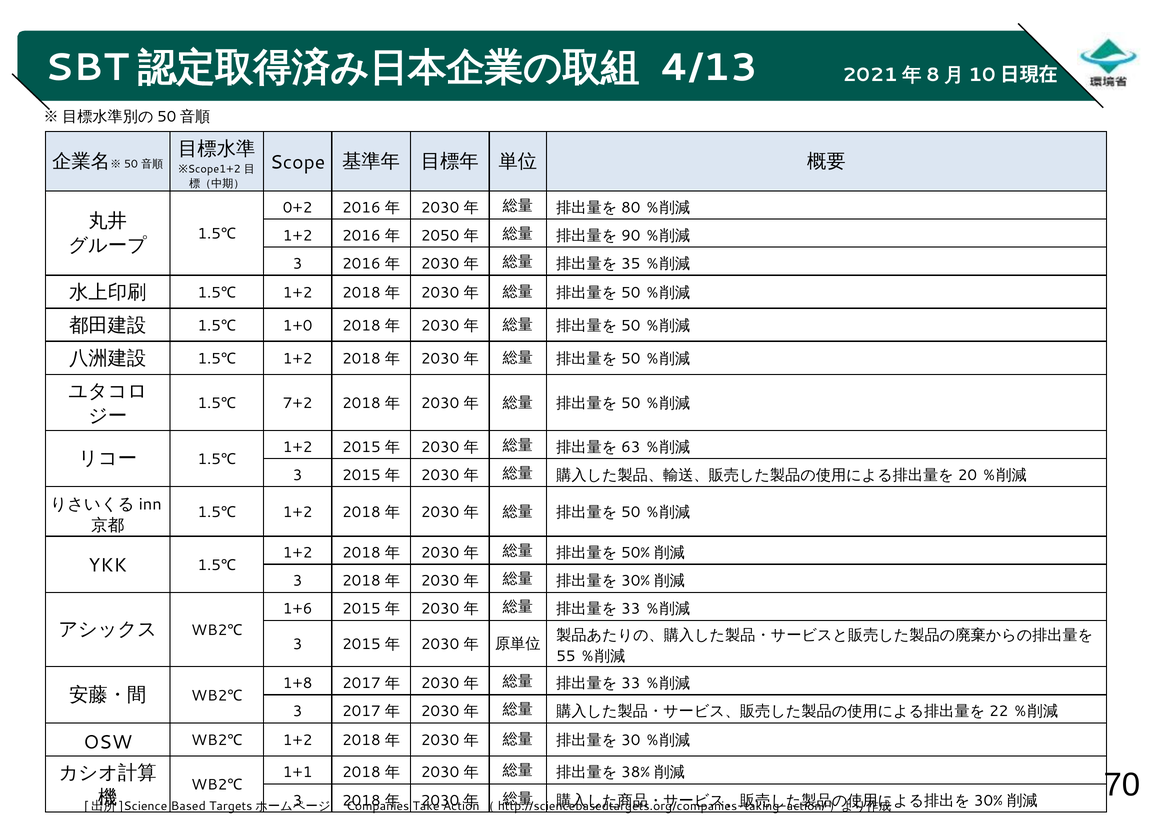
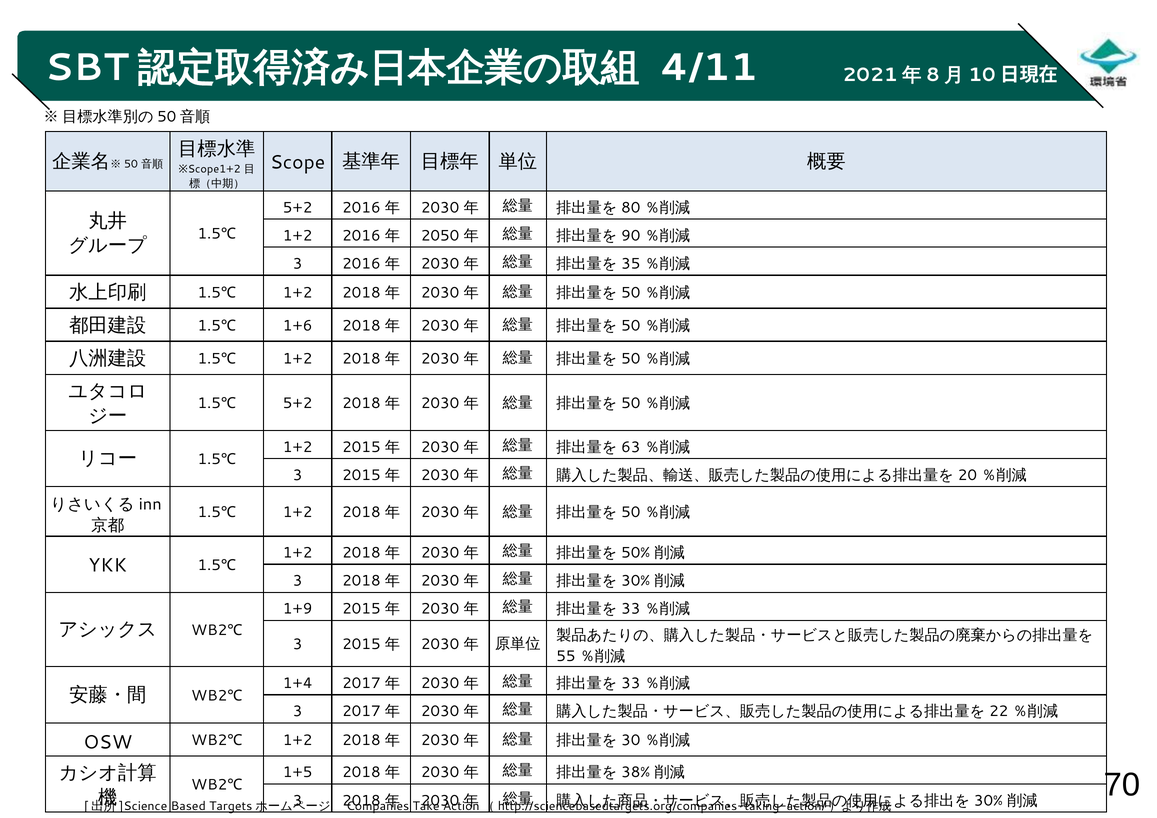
4/13: 4/13 -> 4/11
0+2 at (298, 208): 0+2 -> 5+2
1+0: 1+0 -> 1+6
7+2 at (298, 403): 7+2 -> 5+2
1+6: 1+6 -> 1+9
1+8: 1+8 -> 1+4
1+1: 1+1 -> 1+5
